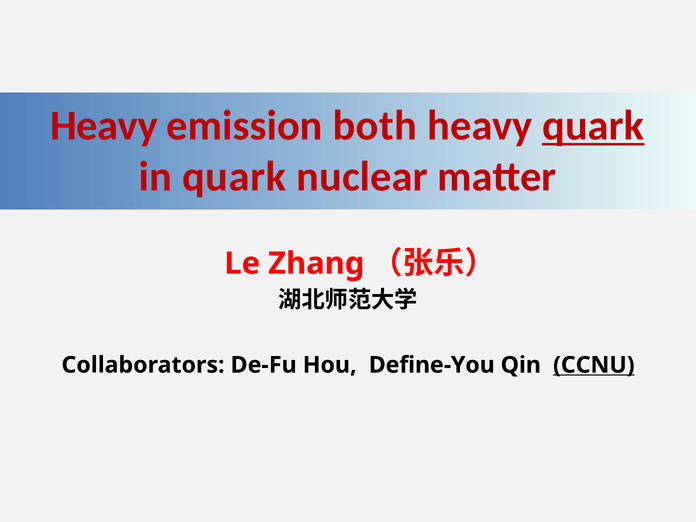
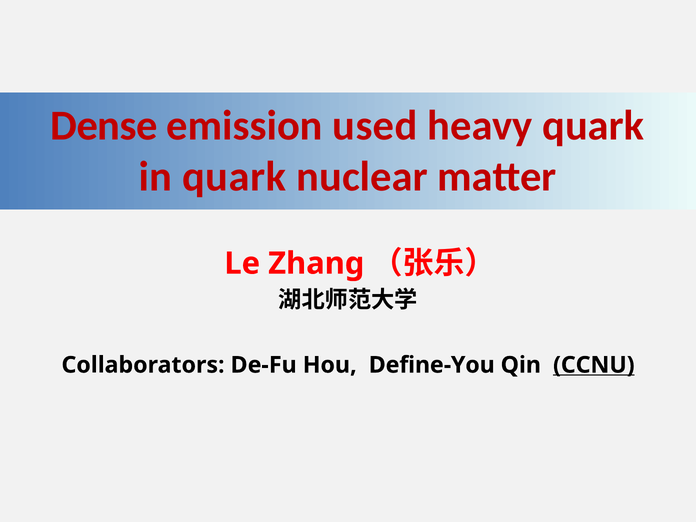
Heavy at (104, 126): Heavy -> Dense
both: both -> used
quark at (593, 126) underline: present -> none
